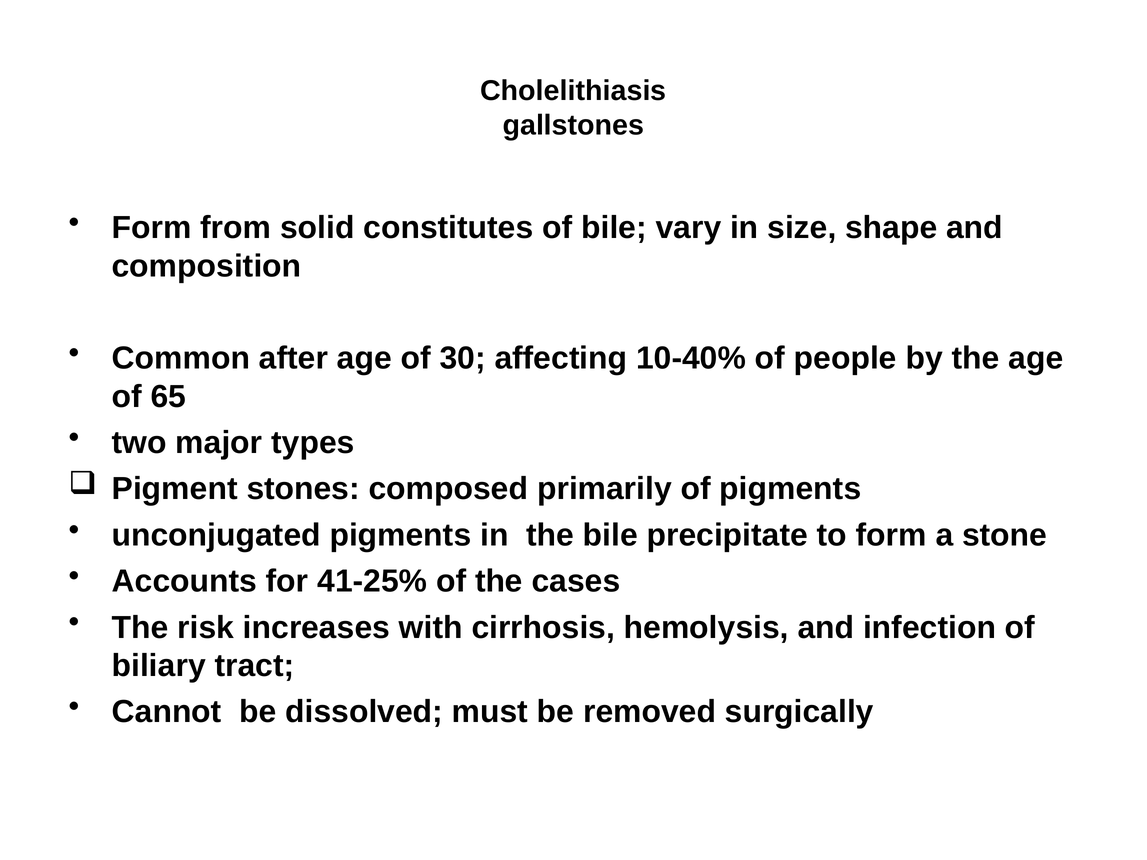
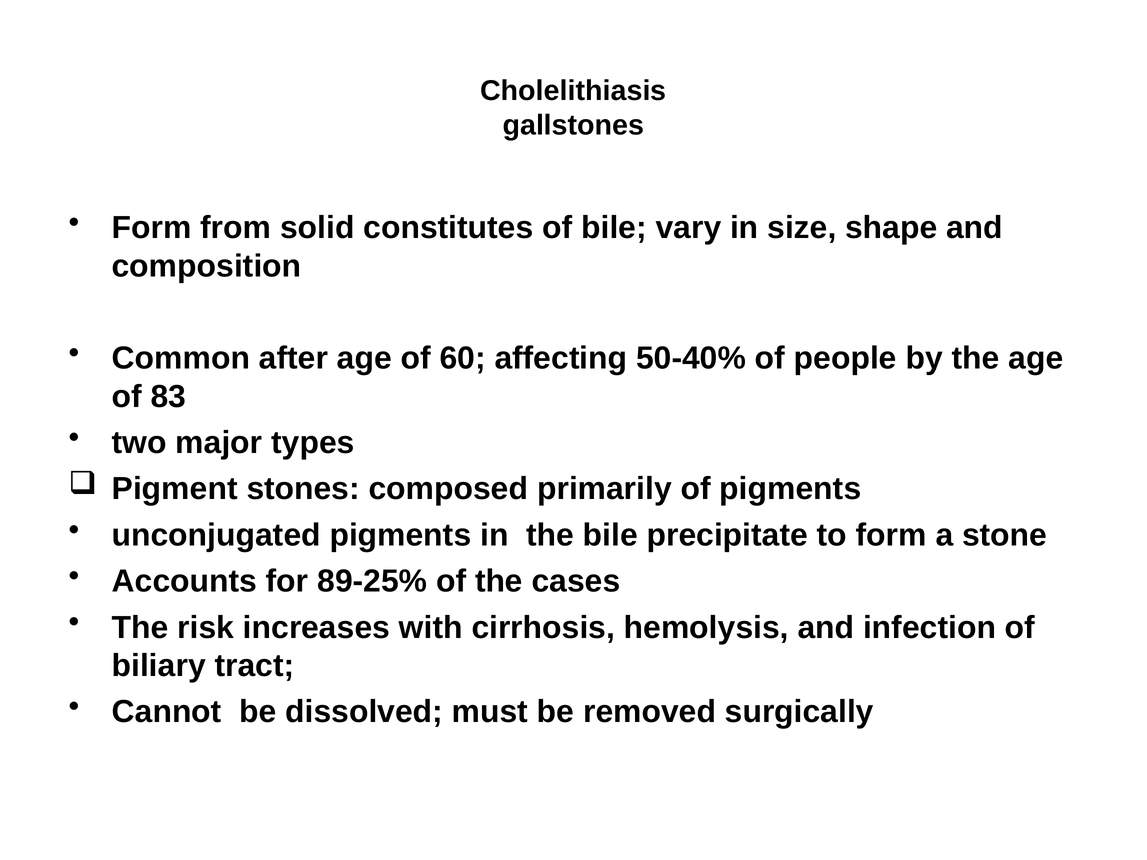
30: 30 -> 60
10-40%: 10-40% -> 50-40%
65: 65 -> 83
41-25%: 41-25% -> 89-25%
